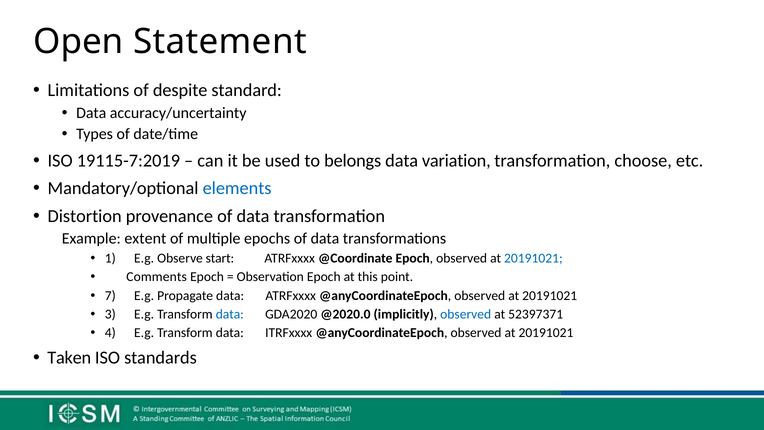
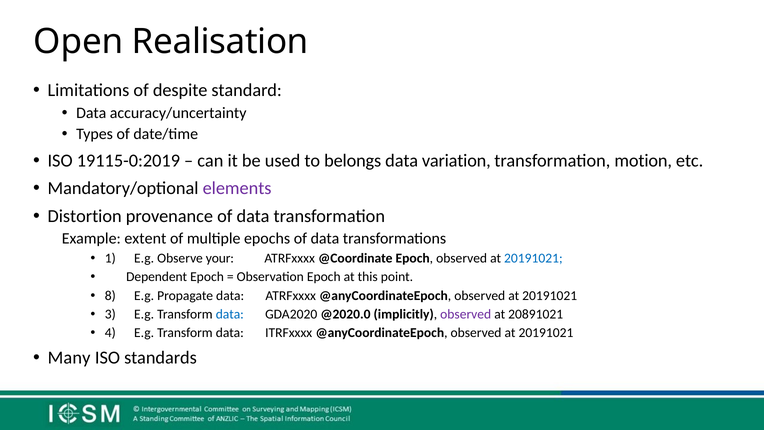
Statement: Statement -> Realisation
19115-7:2019: 19115-7:2019 -> 19115-0:2019
choose: choose -> motion
elements colour: blue -> purple
start: start -> your
Comments: Comments -> Dependent
7: 7 -> 8
observed at (466, 314) colour: blue -> purple
52397371: 52397371 -> 20891021
Taken: Taken -> Many
